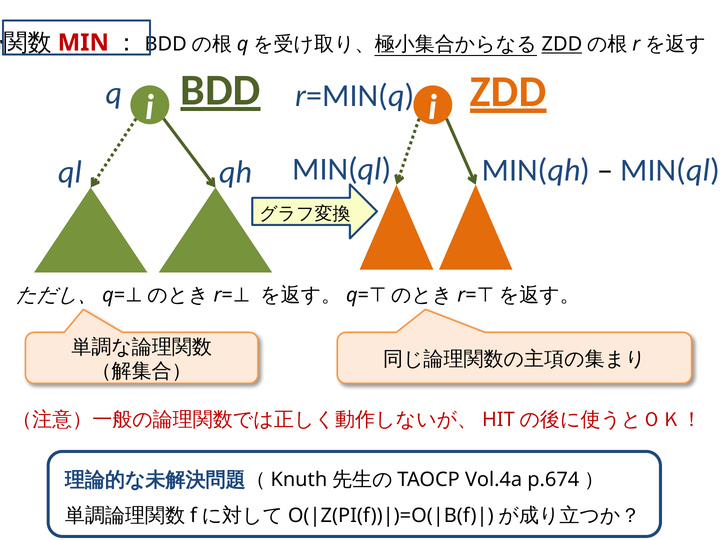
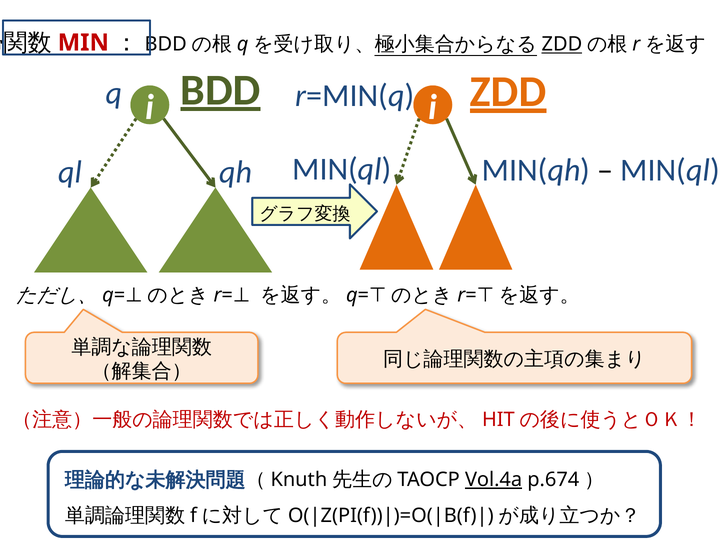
Vol.4a underline: none -> present
